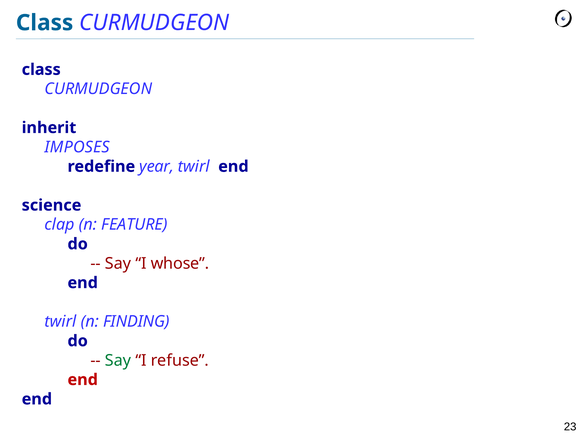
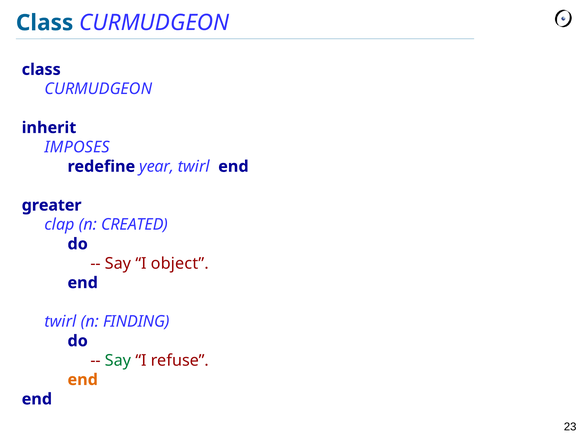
science: science -> greater
FEATURE: FEATURE -> CREATED
whose: whose -> object
end at (83, 380) colour: red -> orange
